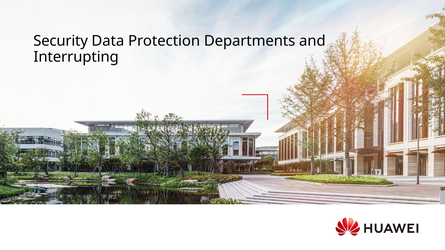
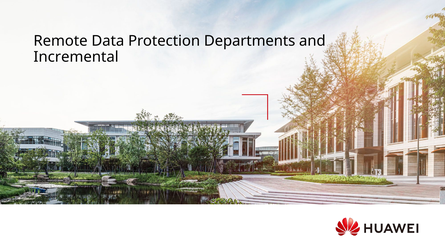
Security: Security -> Remote
Interrupting: Interrupting -> Incremental
